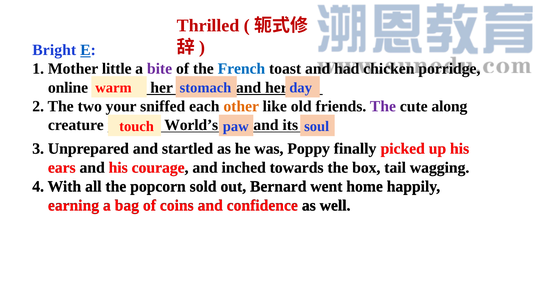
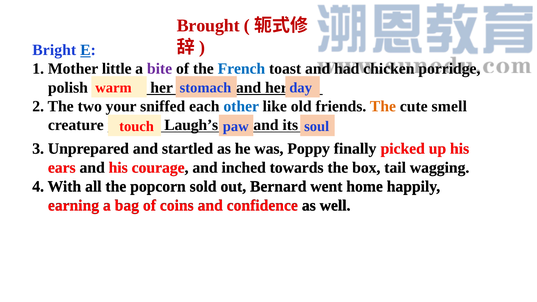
Thrilled: Thrilled -> Brought
online: online -> polish
other colour: orange -> blue
The at (383, 106) colour: purple -> orange
along: along -> smell
World’s: World’s -> Laugh’s
